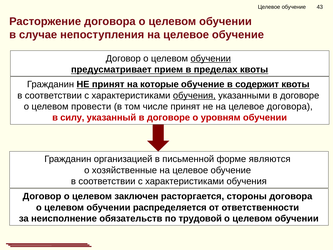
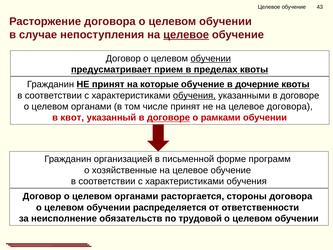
целевое at (186, 35) underline: none -> present
содержит: содержит -> дочерние
провести at (91, 106): провести -> органами
силу: силу -> квот
договоре at (168, 118) underline: none -> present
уровням: уровням -> рамками
являются: являются -> программ
Договор о целевом заключен: заключен -> органами
